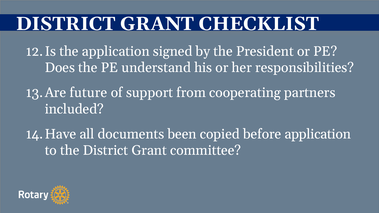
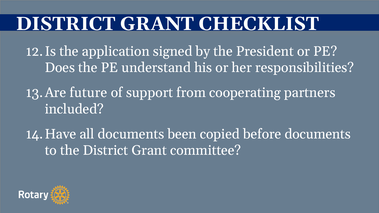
before application: application -> documents
